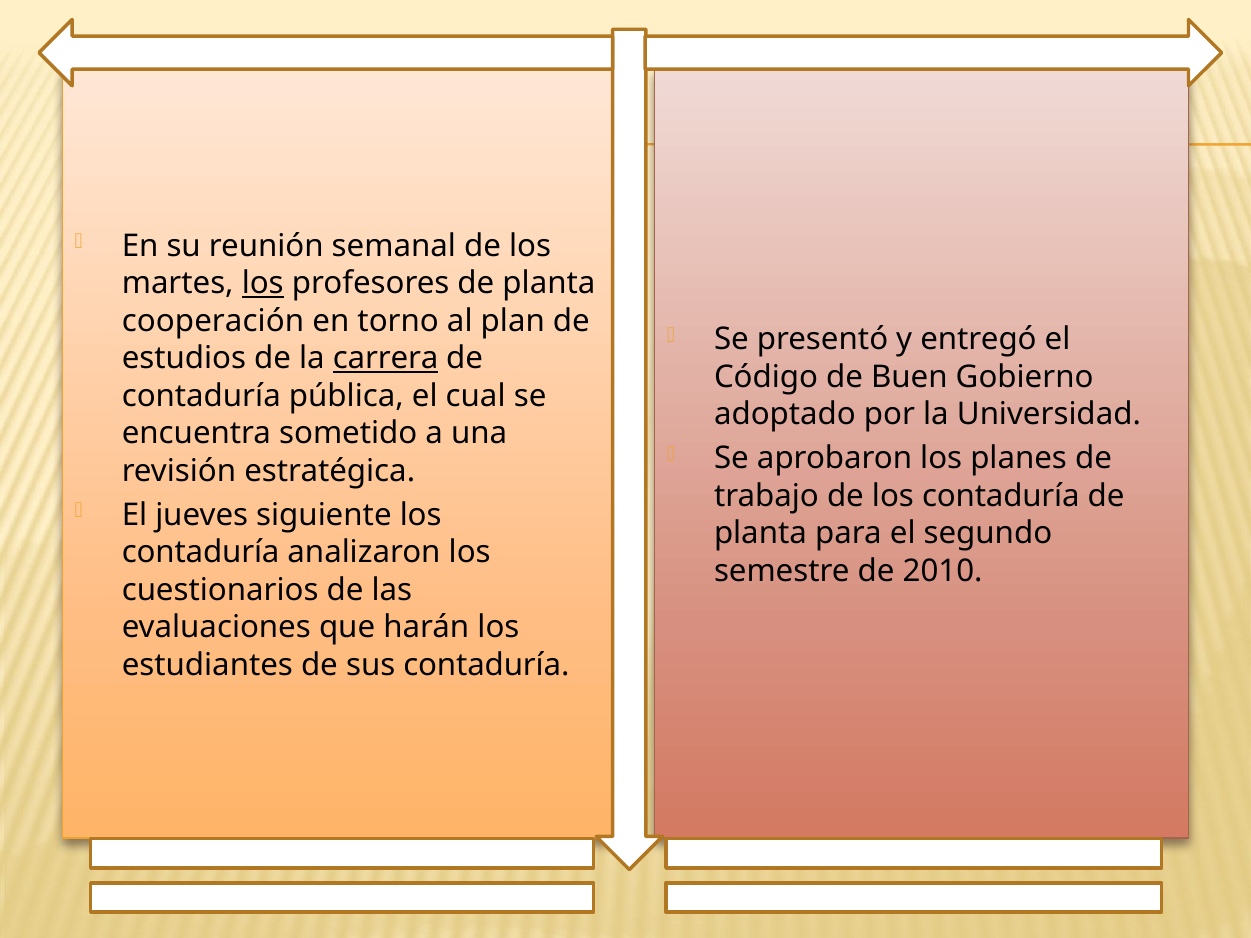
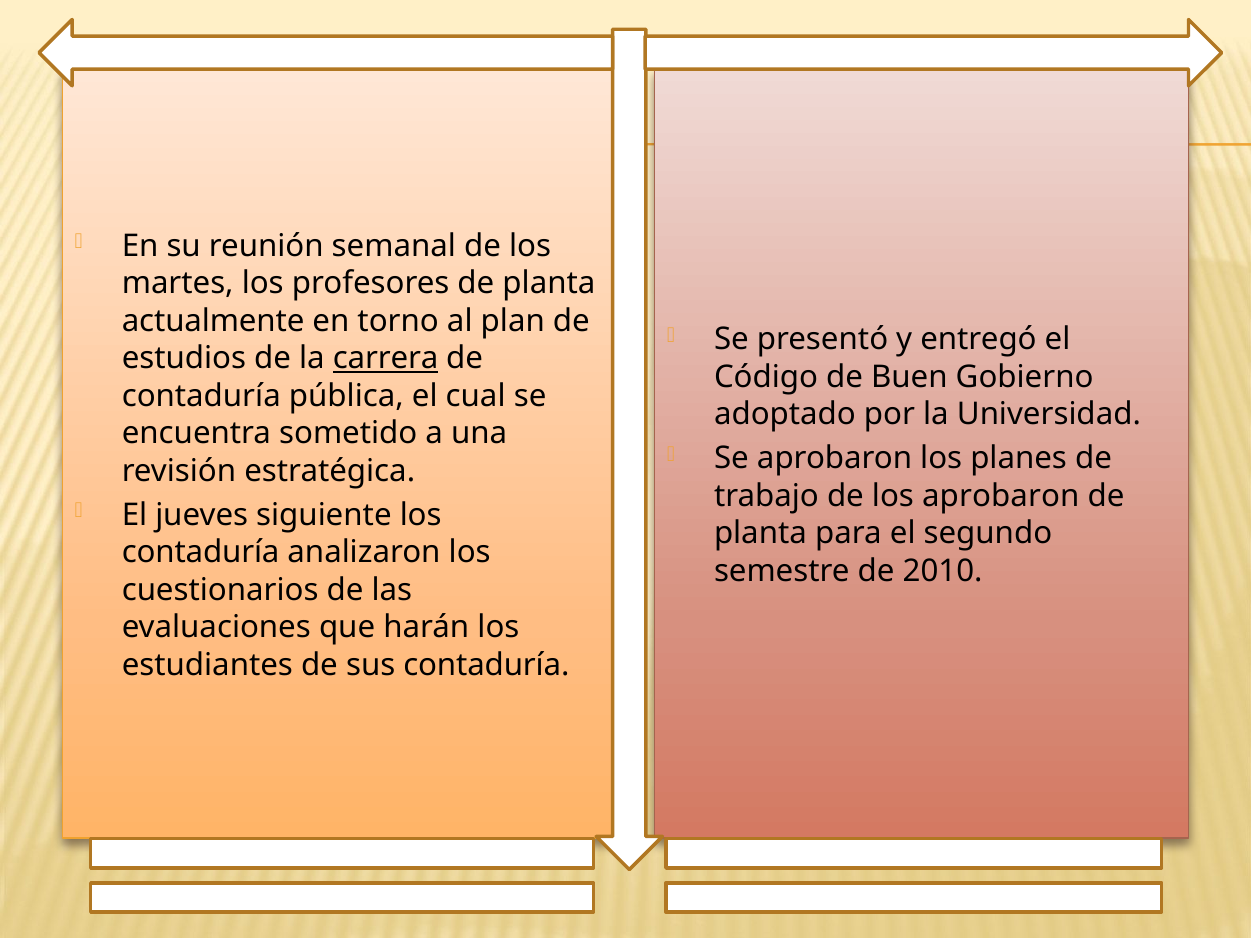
los at (263, 283) underline: present -> none
cooperación: cooperación -> actualmente
de los contaduría: contaduría -> aprobaron
